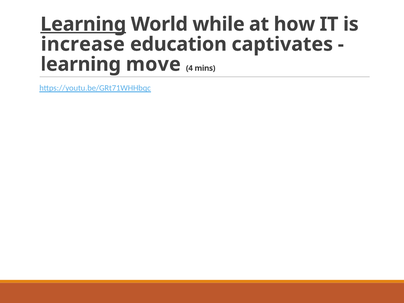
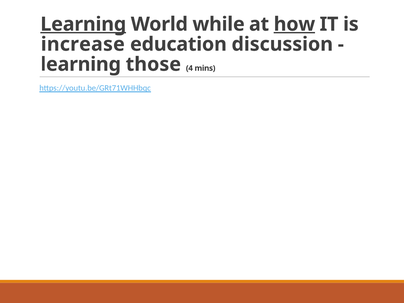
how underline: none -> present
captivates: captivates -> discussion
move: move -> those
